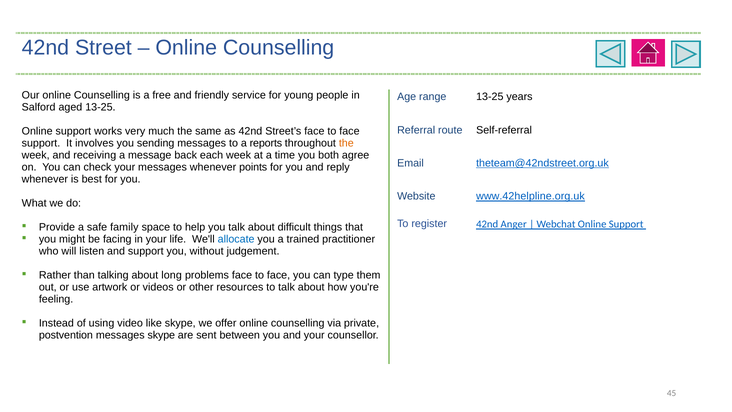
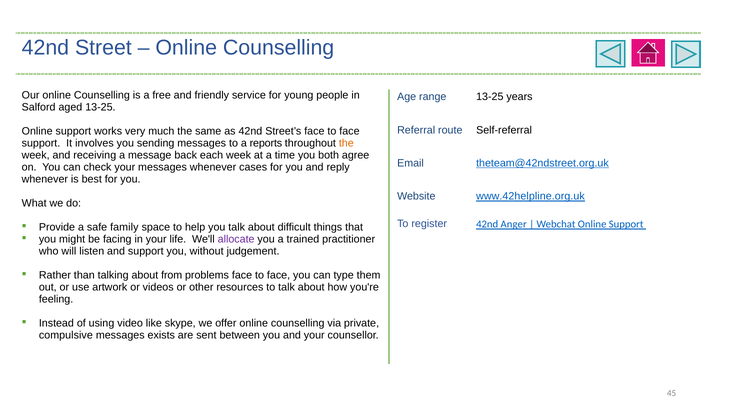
points: points -> cases
allocate colour: blue -> purple
long: long -> from
postvention: postvention -> compulsive
messages skype: skype -> exists
